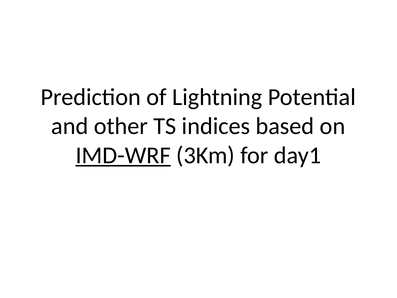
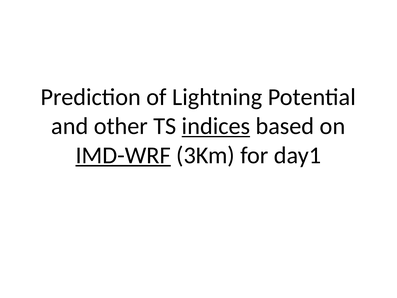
indices underline: none -> present
